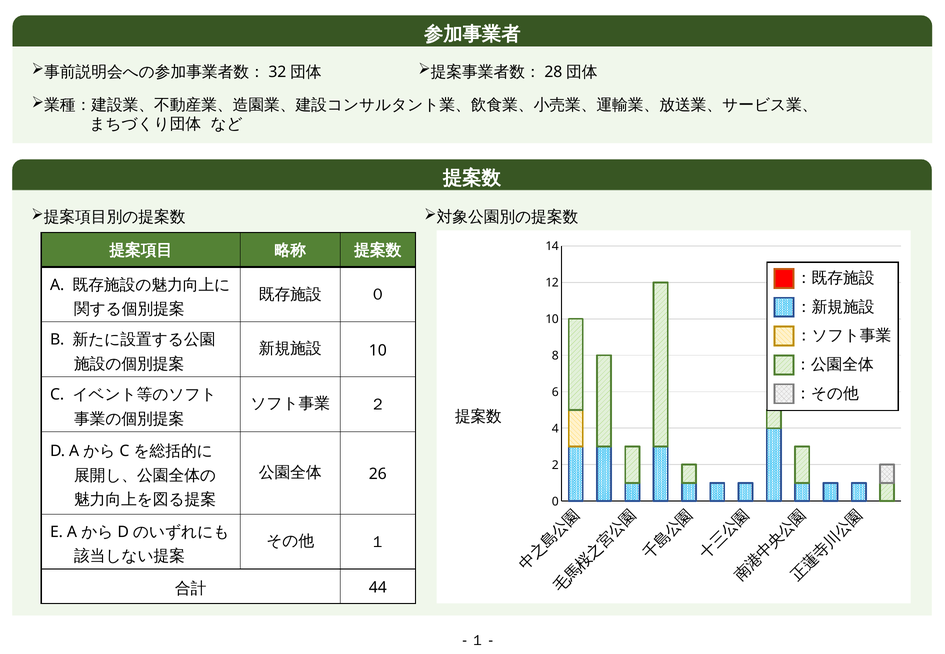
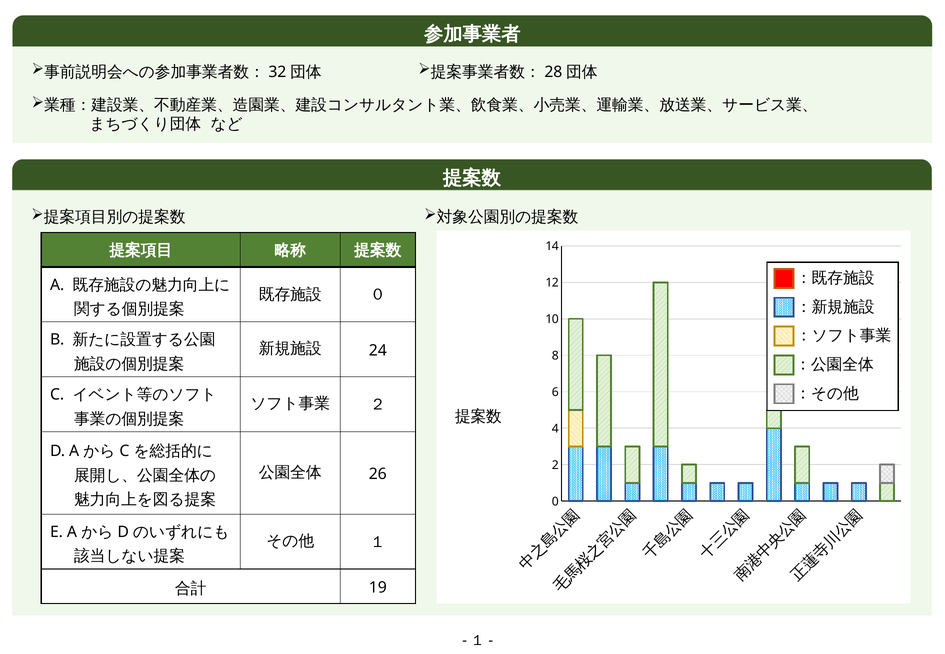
10 at (378, 351): 10 -> 24
44: 44 -> 19
